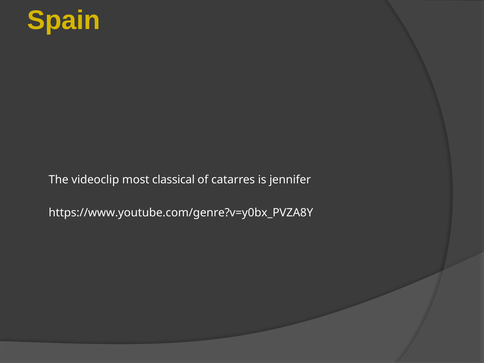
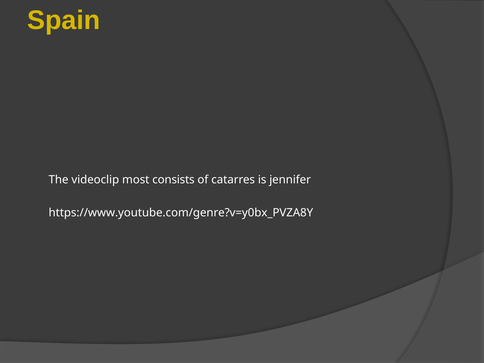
classical: classical -> consists
